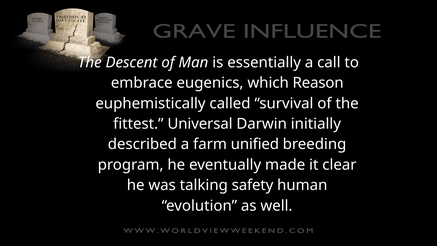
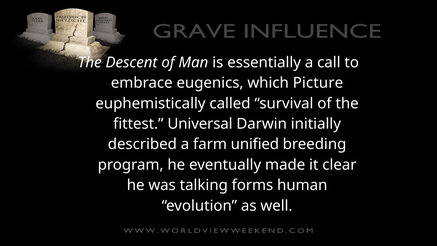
Reason: Reason -> Picture
safety: safety -> forms
